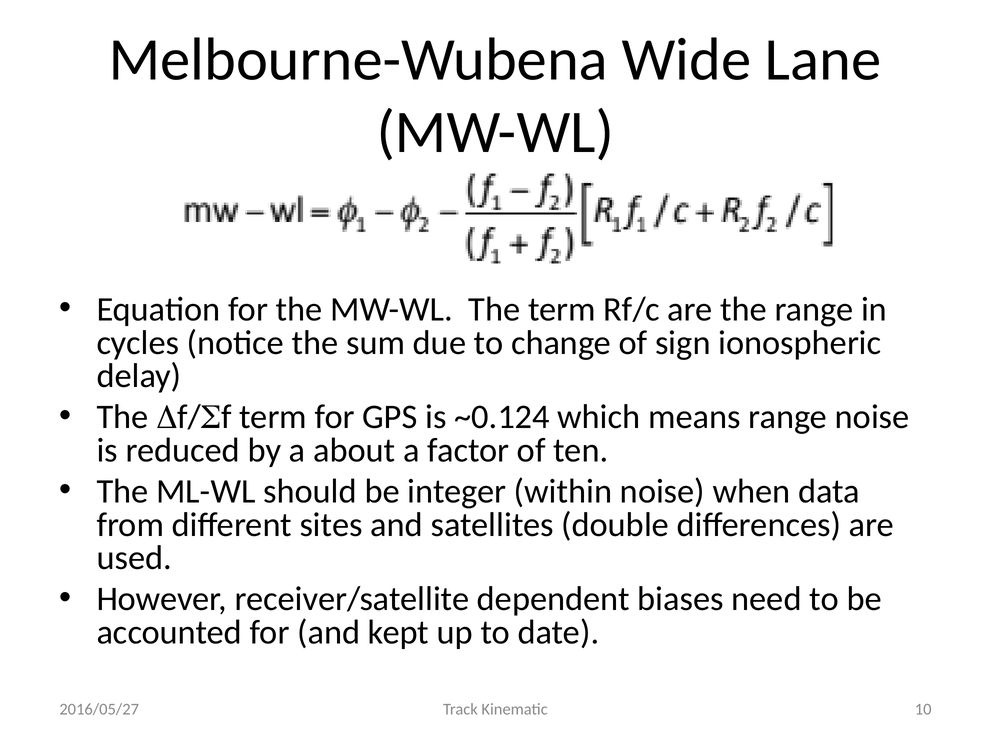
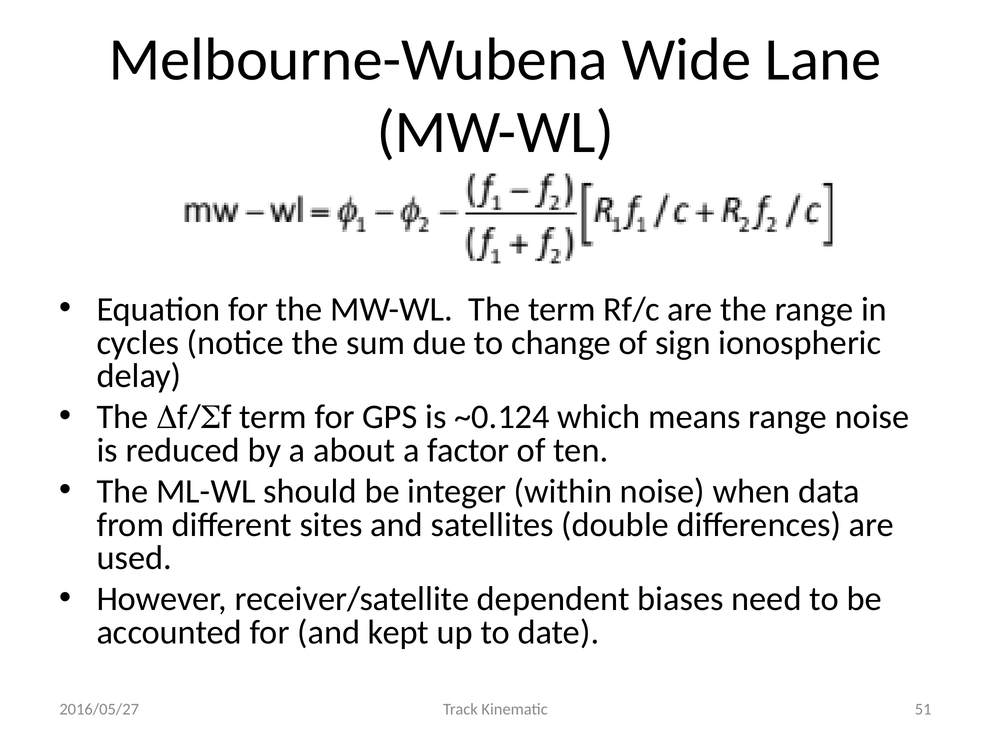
10: 10 -> 51
